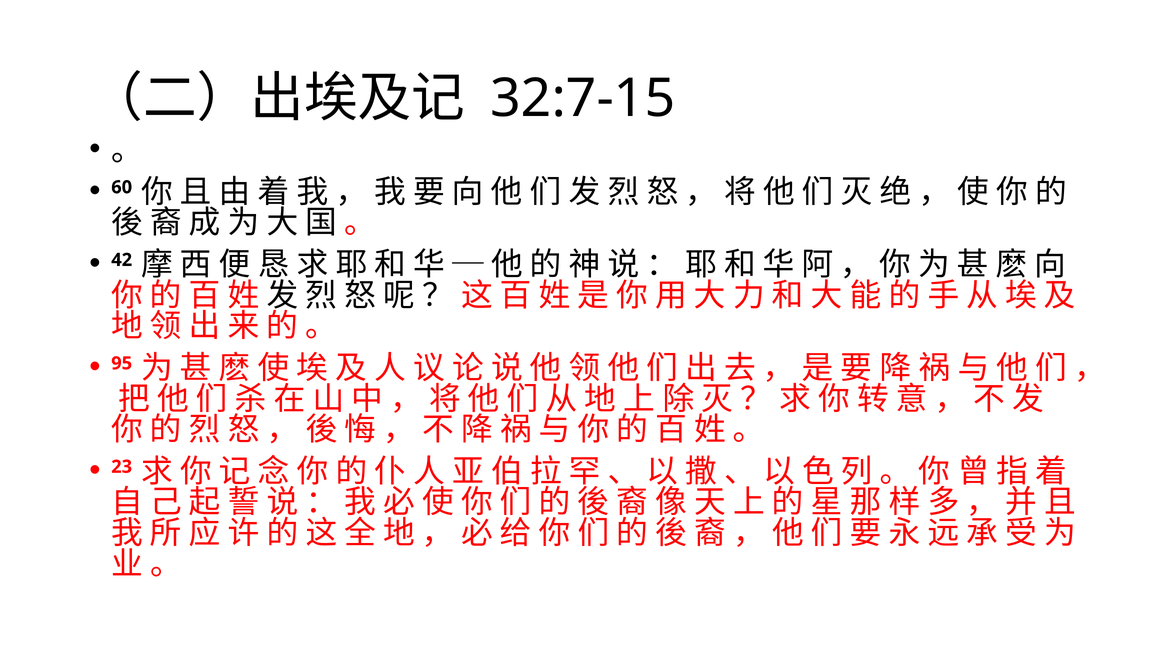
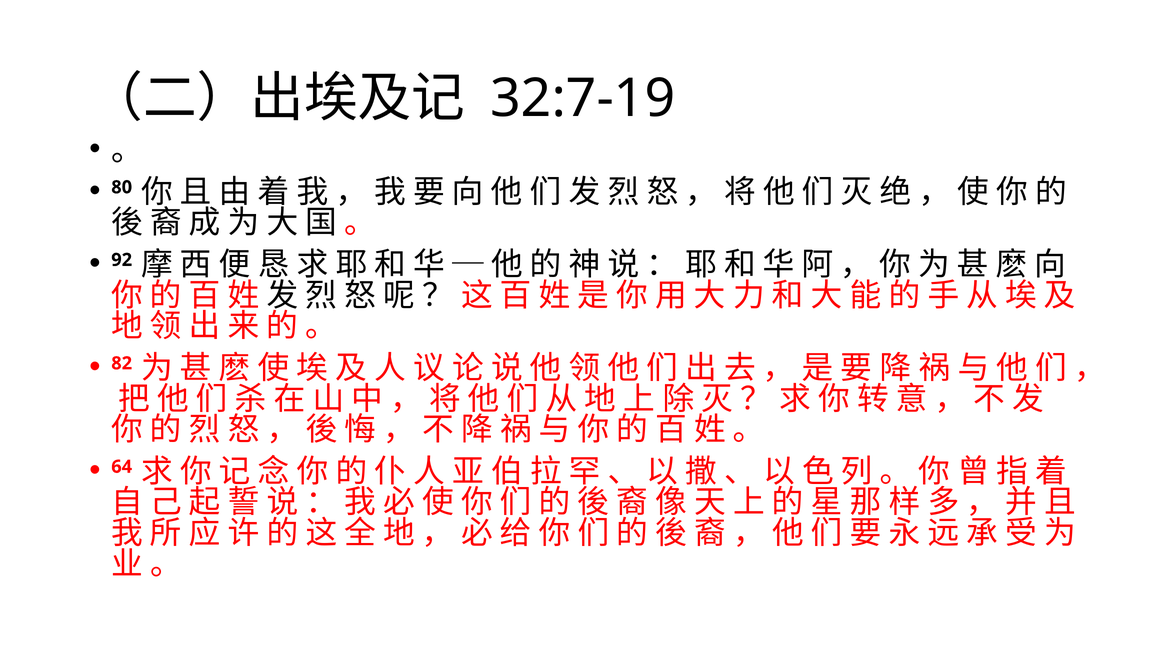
32:7-15: 32:7-15 -> 32:7-19
60: 60 -> 80
42: 42 -> 92
95: 95 -> 82
23: 23 -> 64
